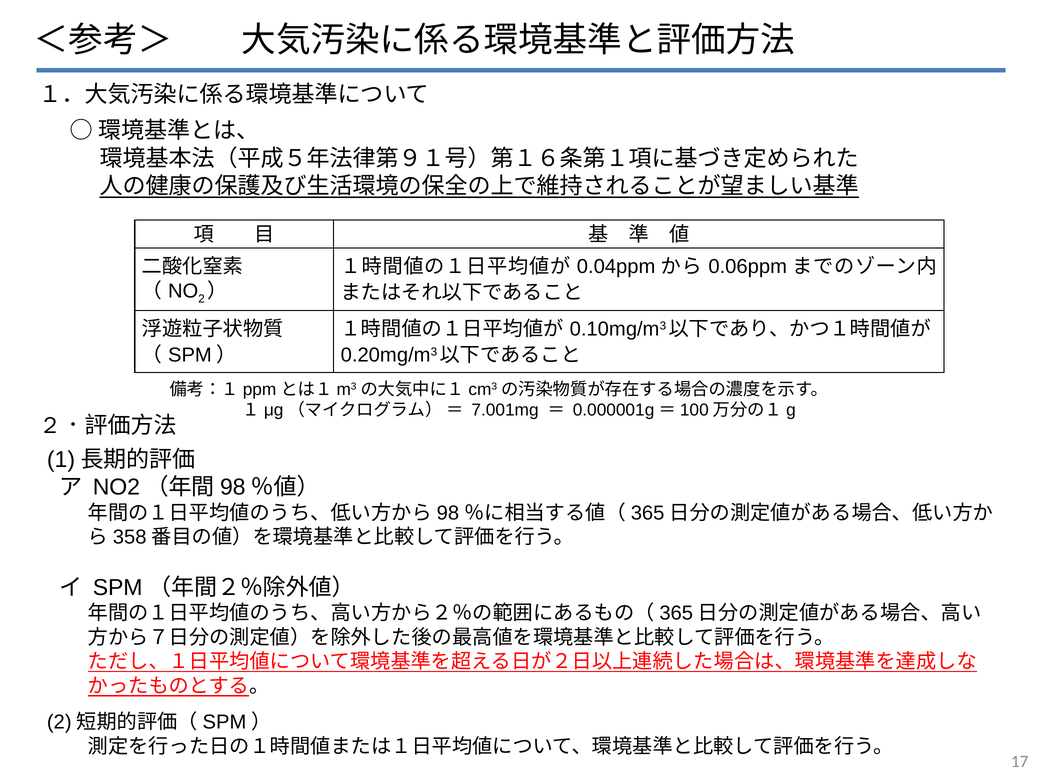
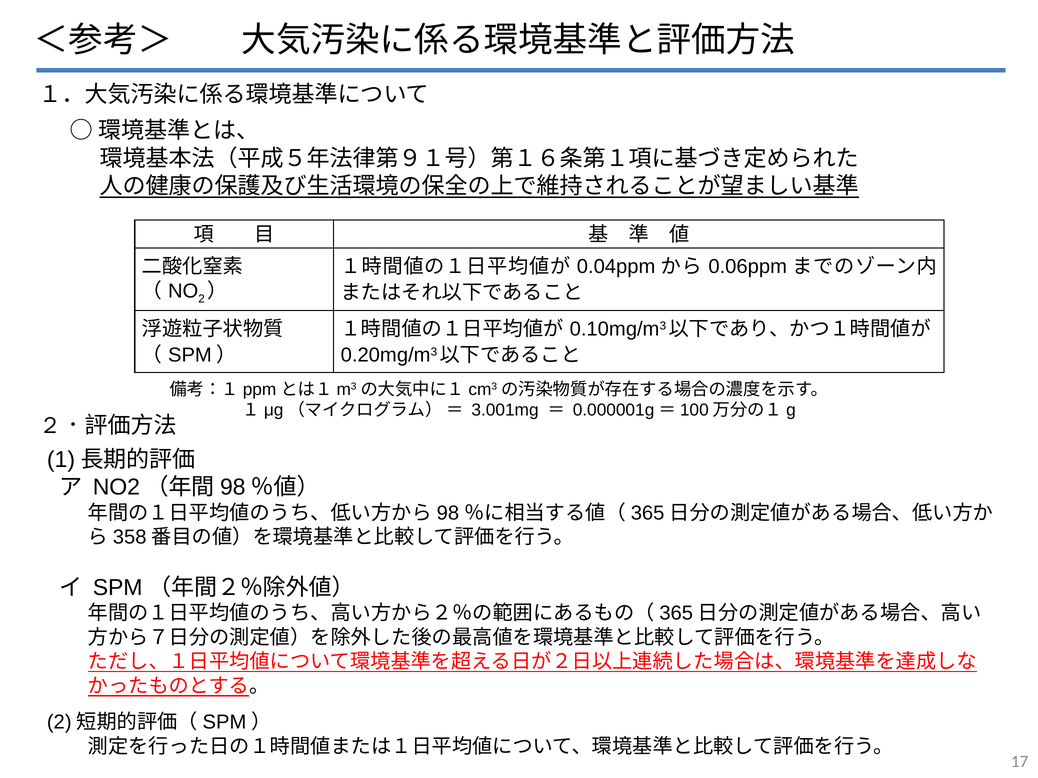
7.001mg: 7.001mg -> 3.001mg
